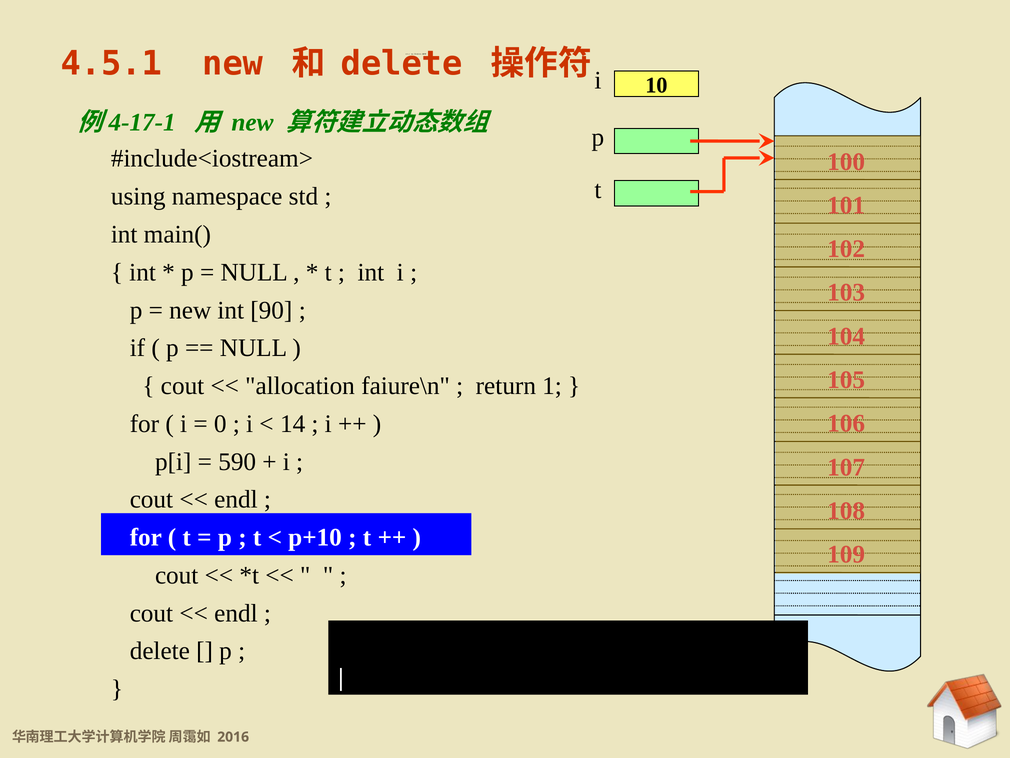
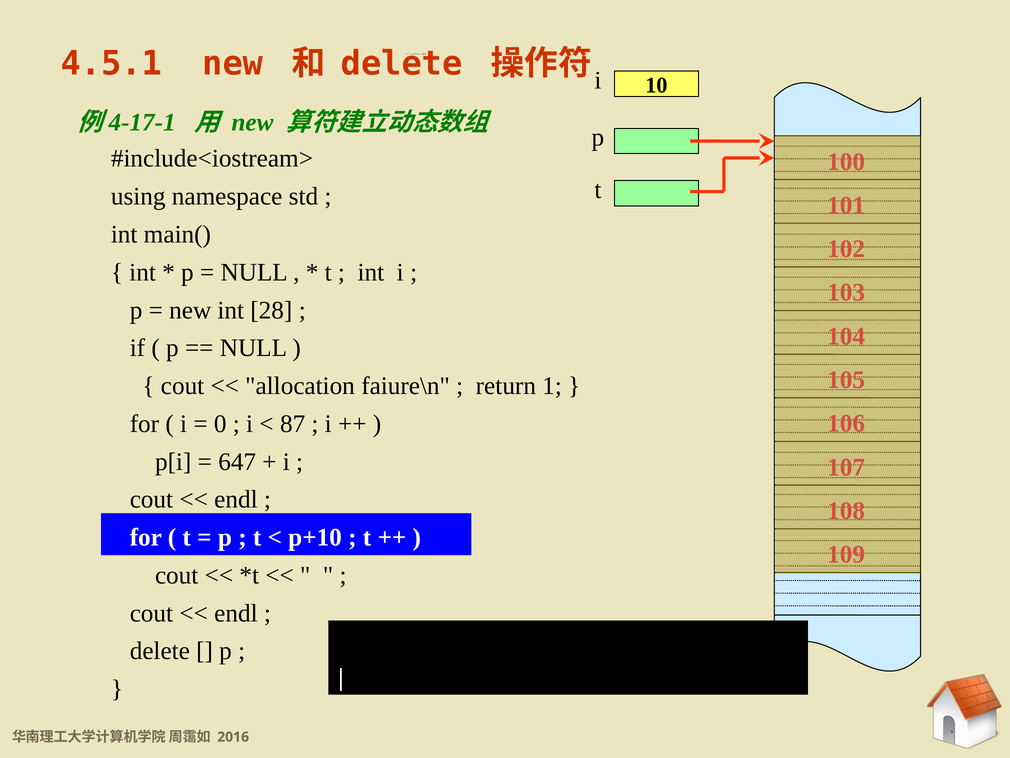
90: 90 -> 28
14: 14 -> 87
590: 590 -> 647
